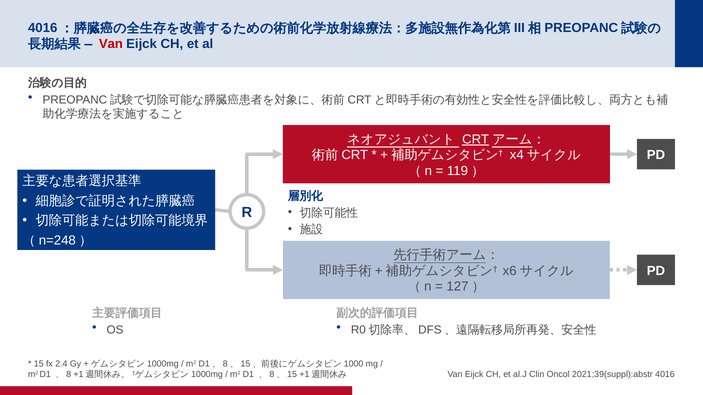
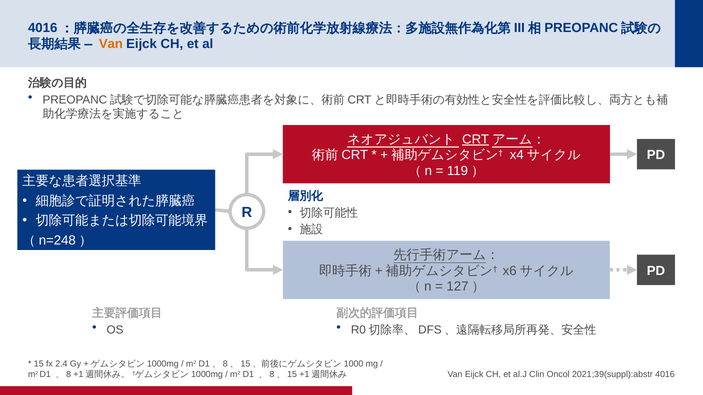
Van at (111, 44) colour: red -> orange
